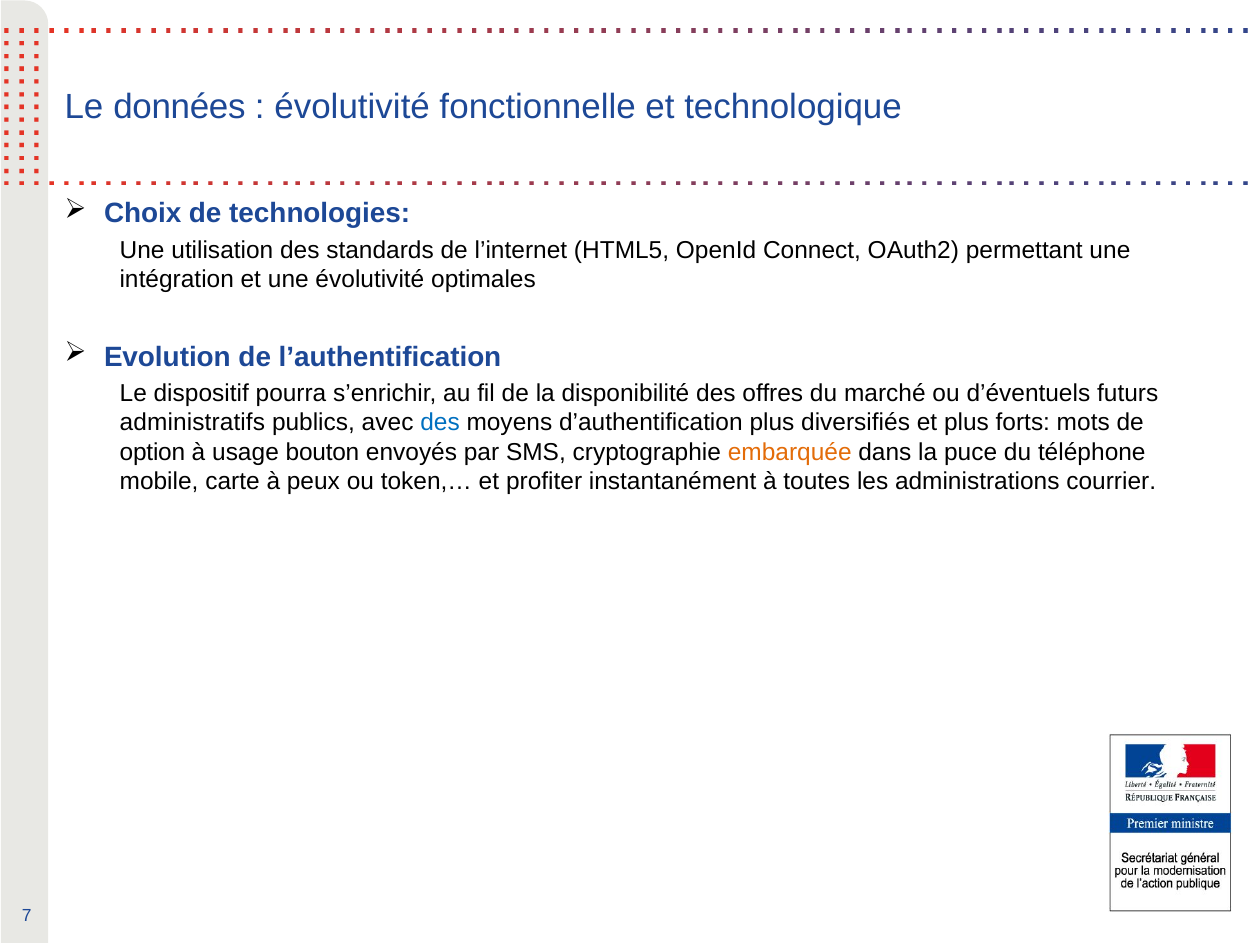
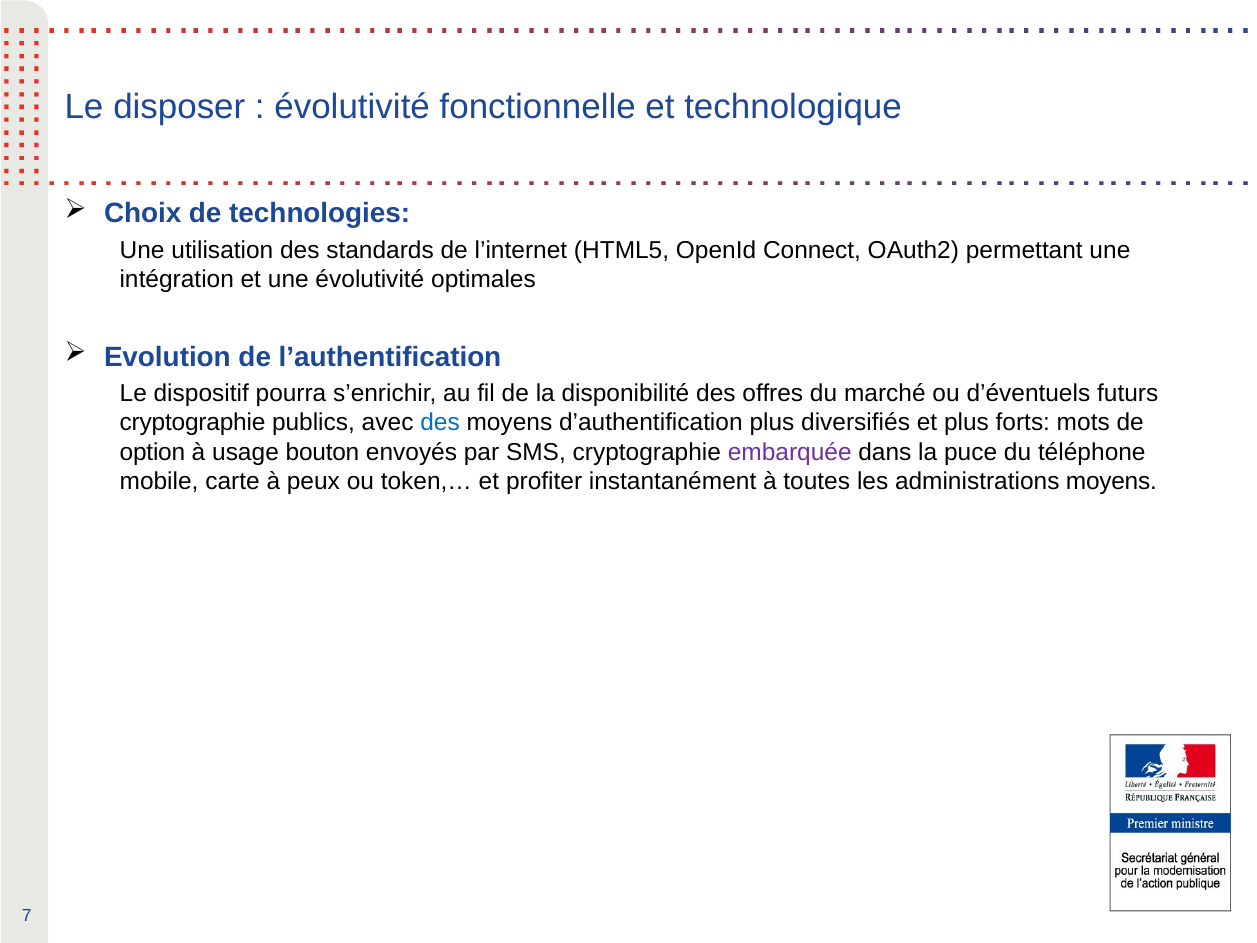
données: données -> disposer
administratifs at (192, 423): administratifs -> cryptographie
embarquée colour: orange -> purple
administrations courrier: courrier -> moyens
